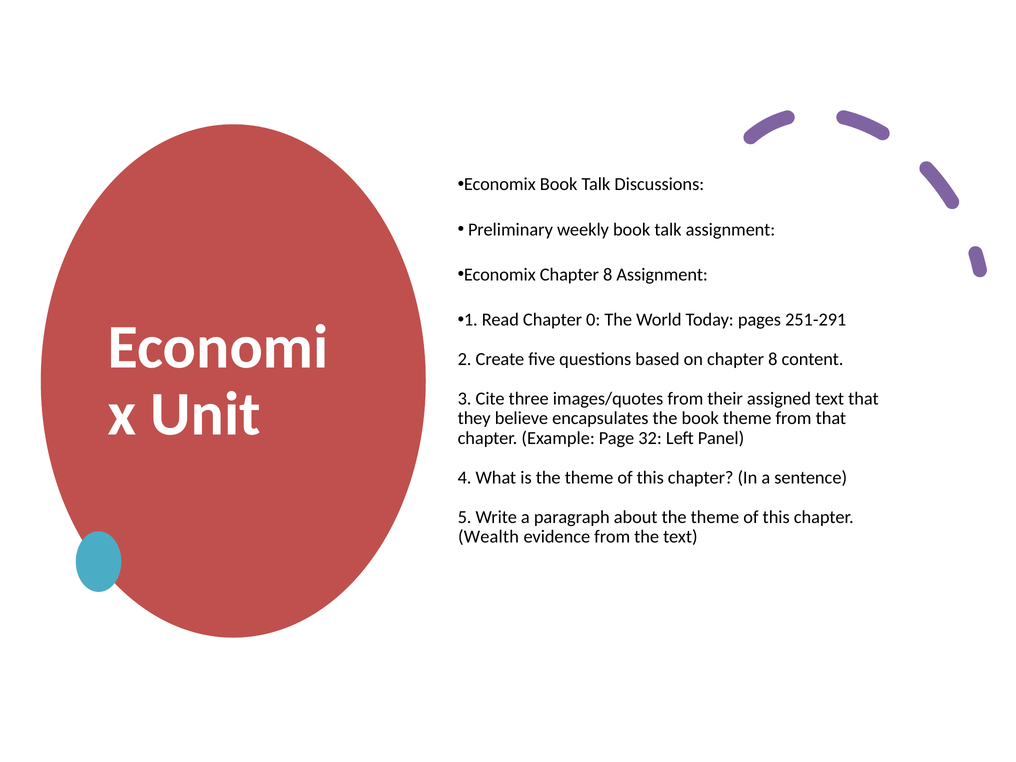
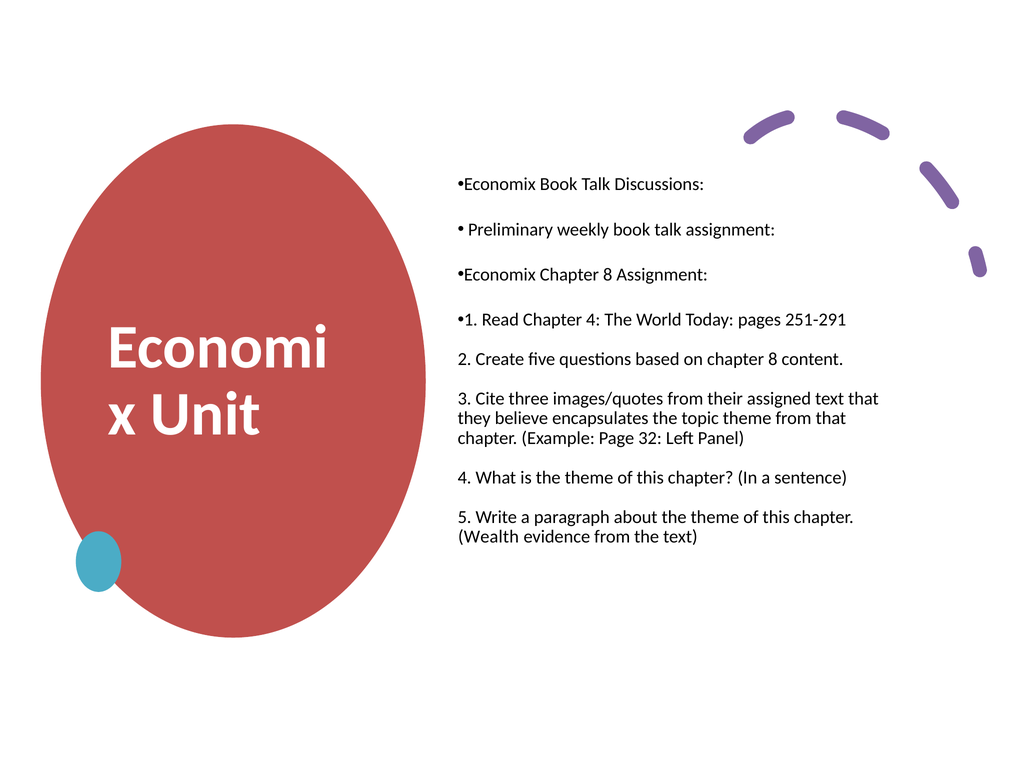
Chapter 0: 0 -> 4
the book: book -> topic
